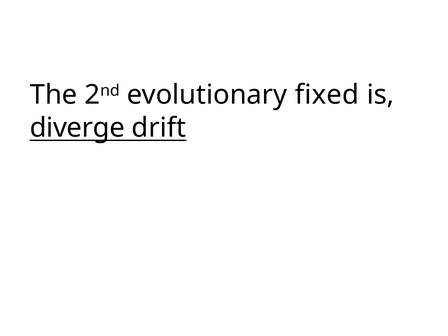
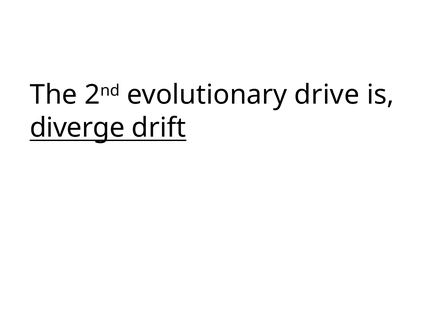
fixed: fixed -> drive
